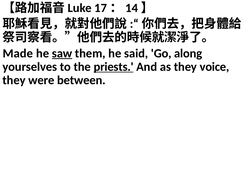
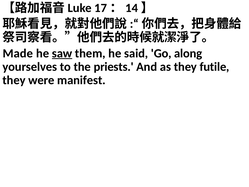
priests underline: present -> none
voice: voice -> futile
between: between -> manifest
